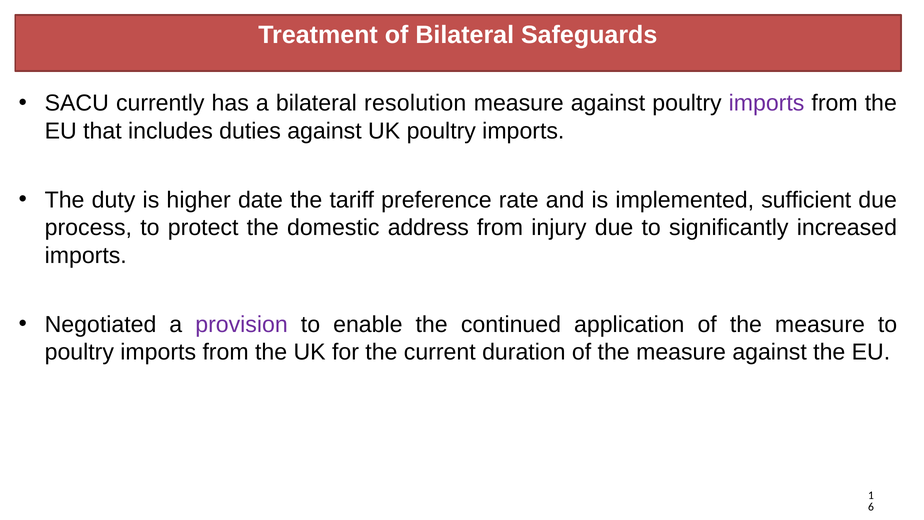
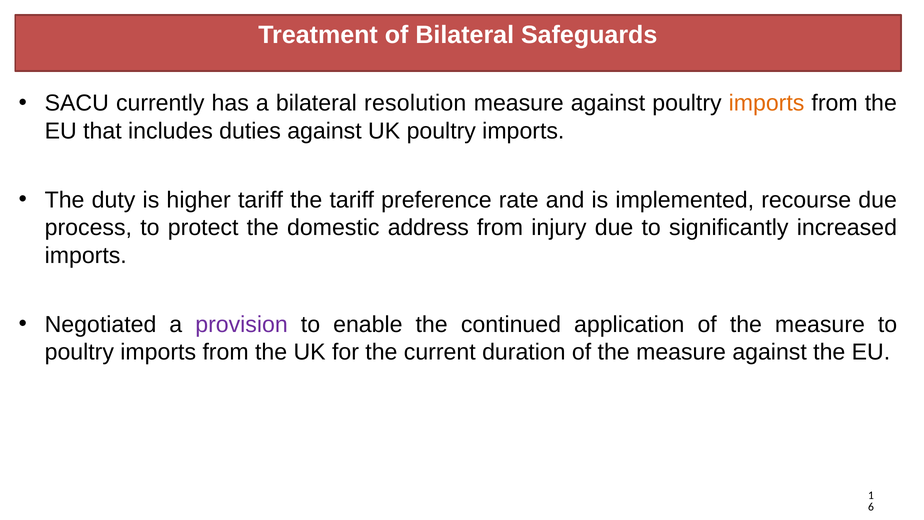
imports at (767, 103) colour: purple -> orange
higher date: date -> tariff
sufficient: sufficient -> recourse
